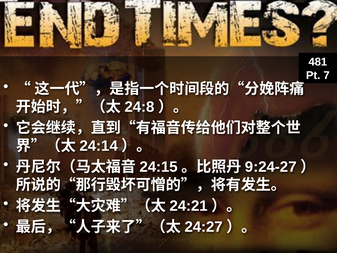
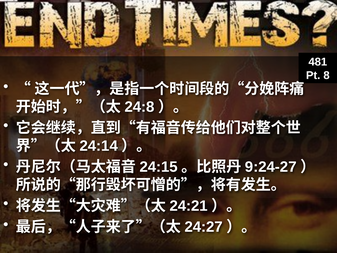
7: 7 -> 8
